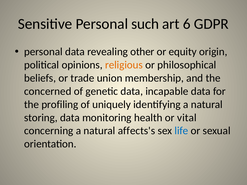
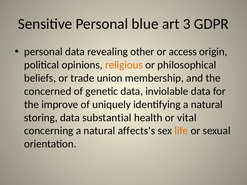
such: such -> blue
6: 6 -> 3
equity: equity -> access
incapable: incapable -> inviolable
profiling: profiling -> improve
monitoring: monitoring -> substantial
life colour: blue -> orange
